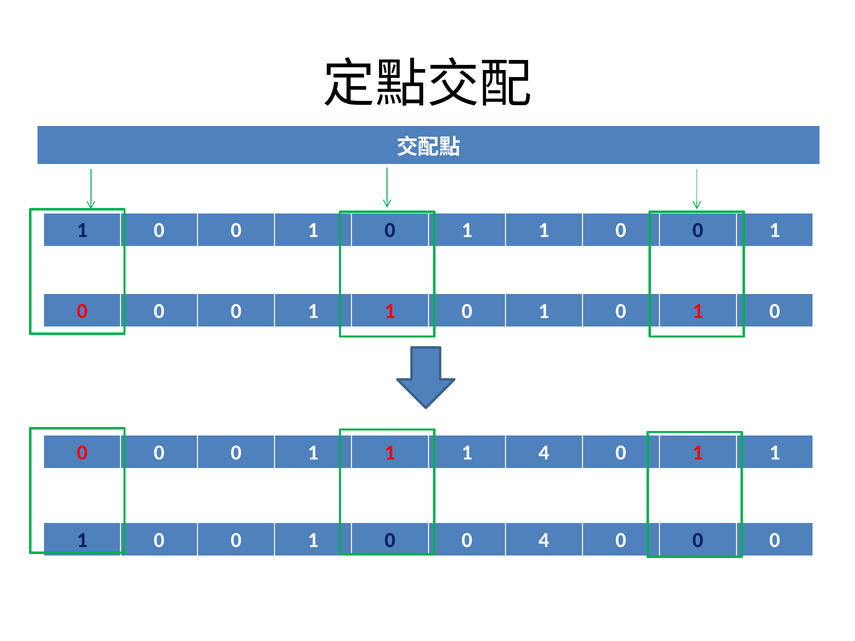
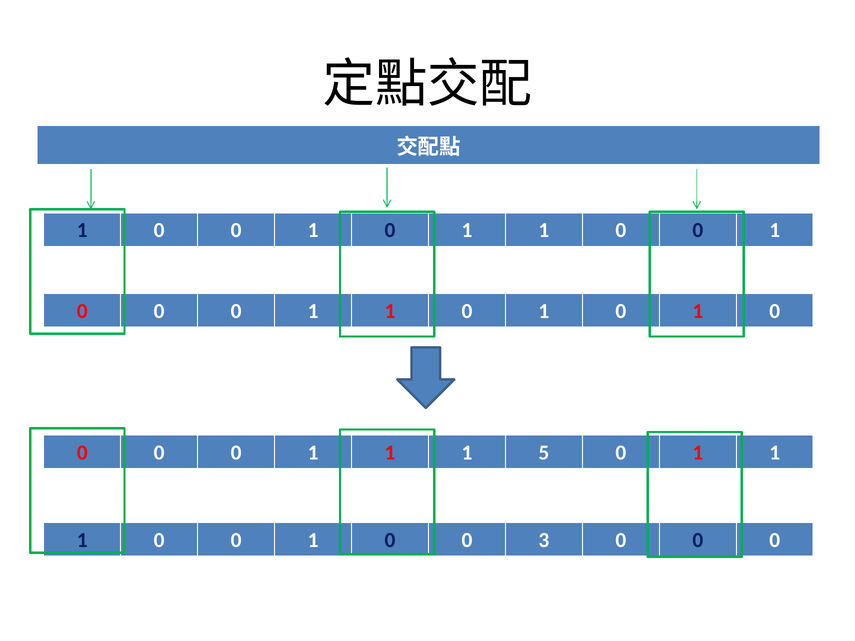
1 4: 4 -> 5
0 4: 4 -> 3
